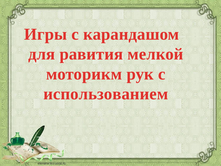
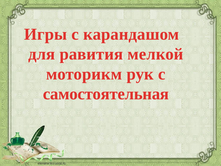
использованием: использованием -> самостоятельная
